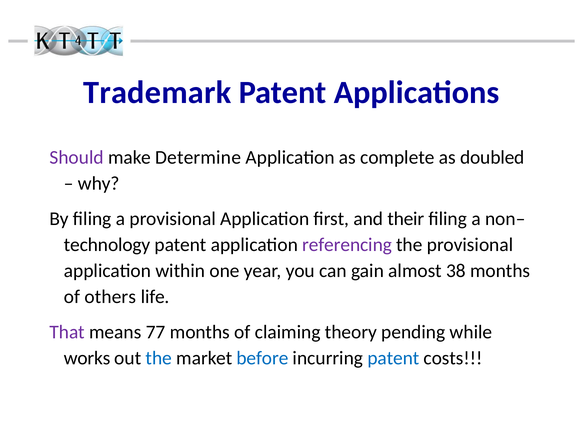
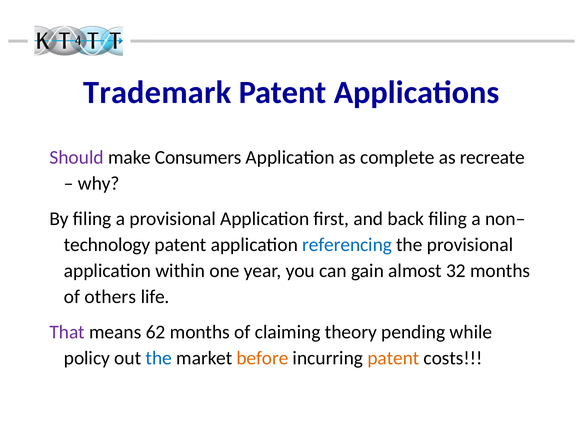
Determine: Determine -> Consumers
doubled: doubled -> recreate
their: their -> back
referencing colour: purple -> blue
38: 38 -> 32
77: 77 -> 62
works: works -> policy
before colour: blue -> orange
patent at (393, 358) colour: blue -> orange
